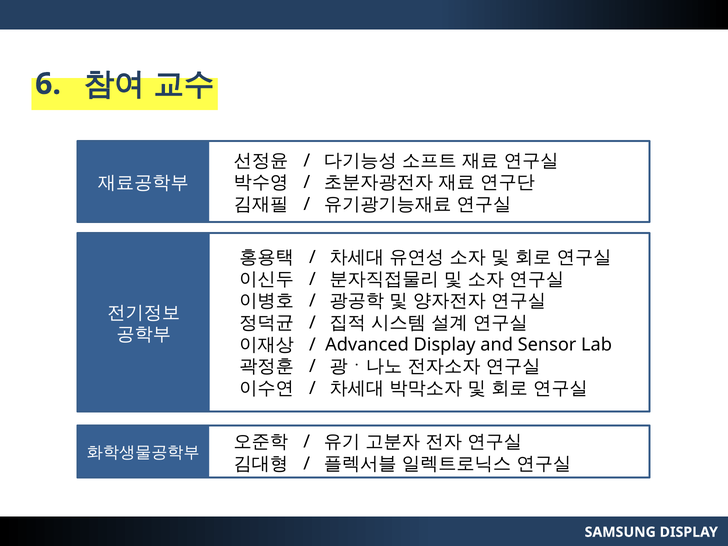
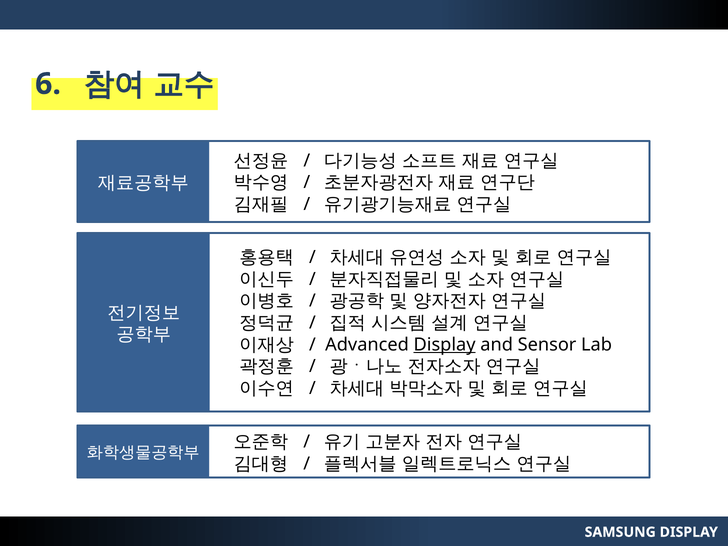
Display at (445, 345) underline: none -> present
